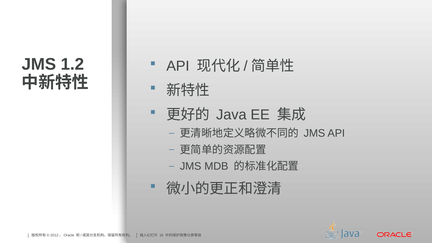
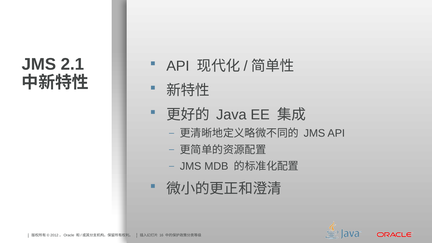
1.2: 1.2 -> 2.1
